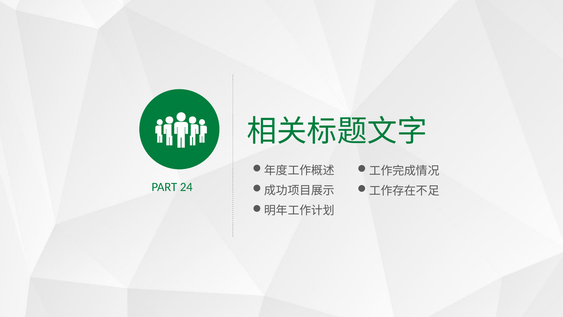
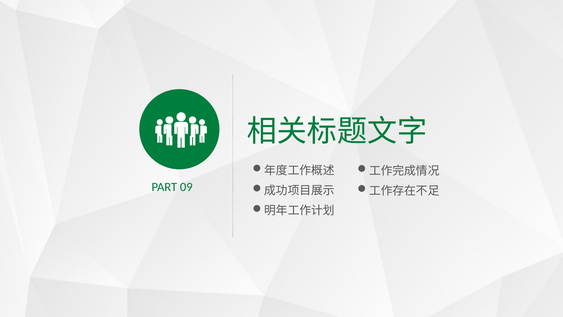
24: 24 -> 09
